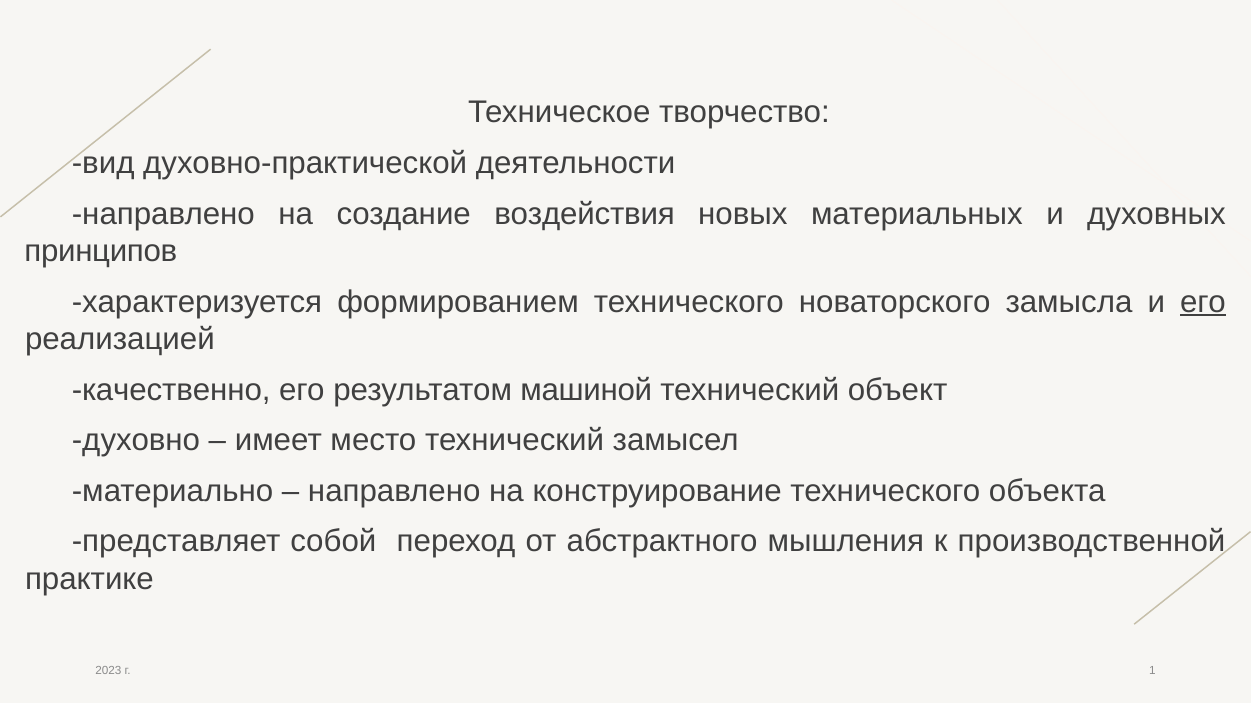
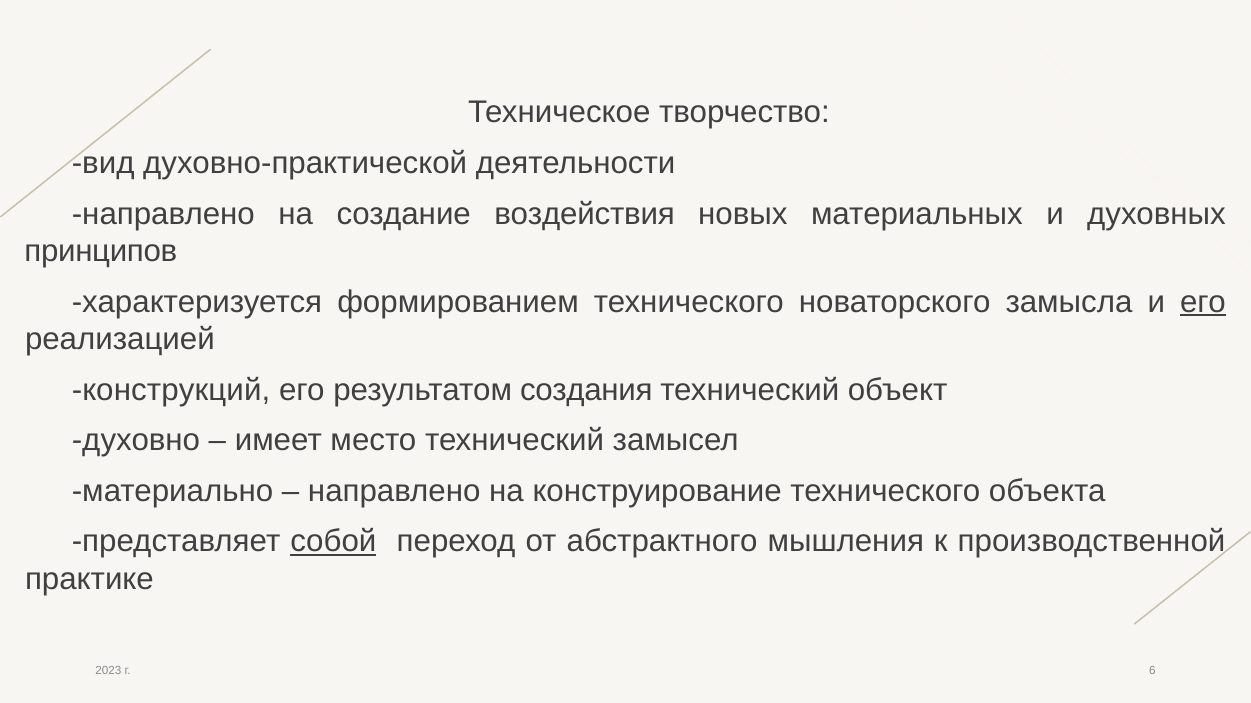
качественно: качественно -> конструкций
машиной: машиной -> создания
собой underline: none -> present
1: 1 -> 6
